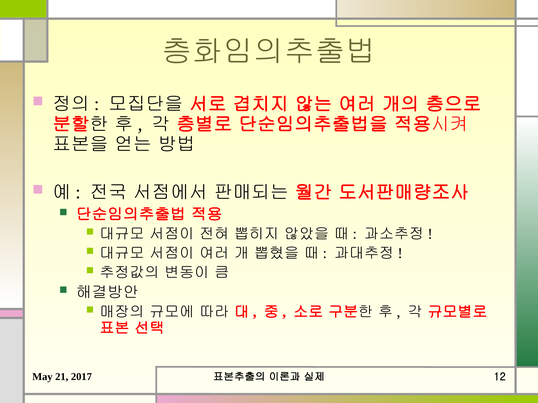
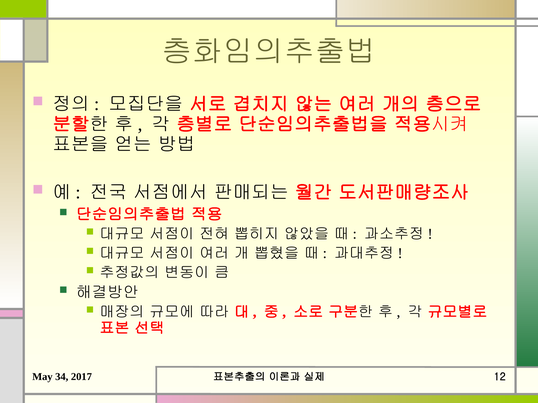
21: 21 -> 34
